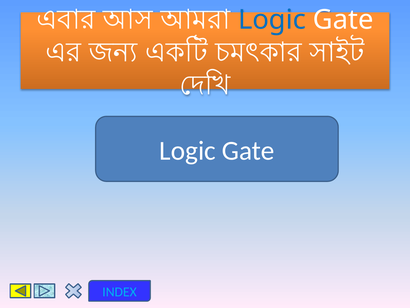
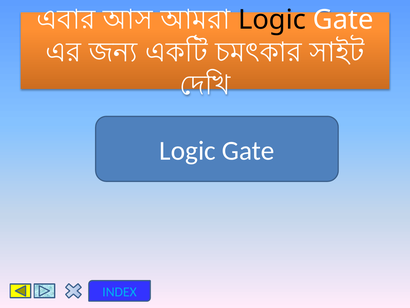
Logic at (272, 20) colour: blue -> black
